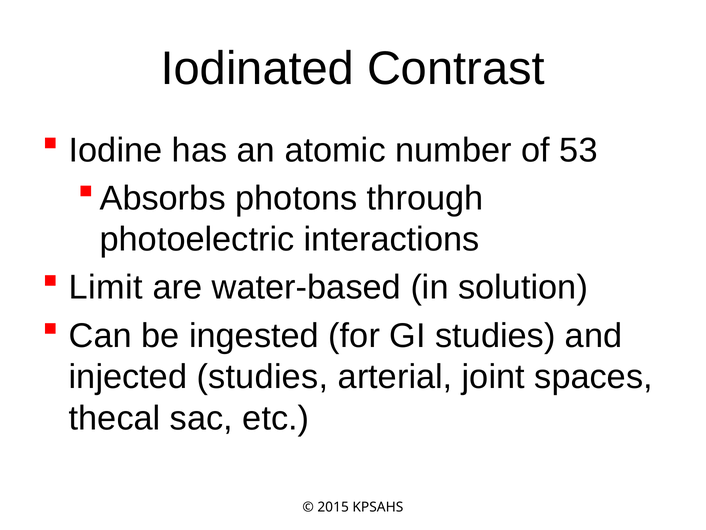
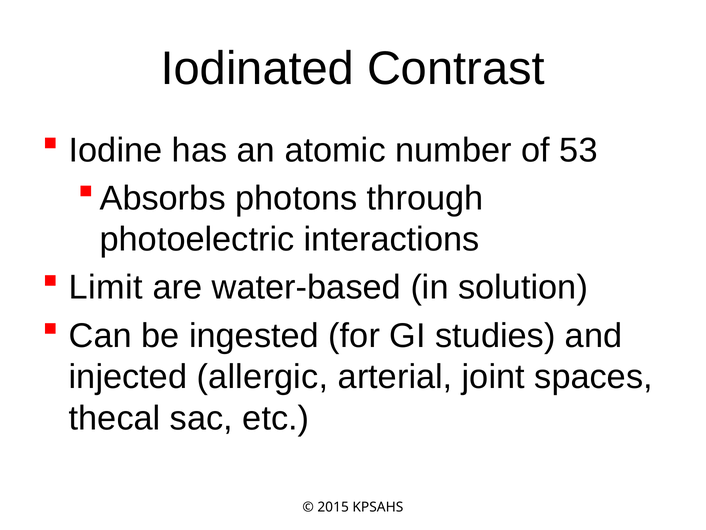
injected studies: studies -> allergic
